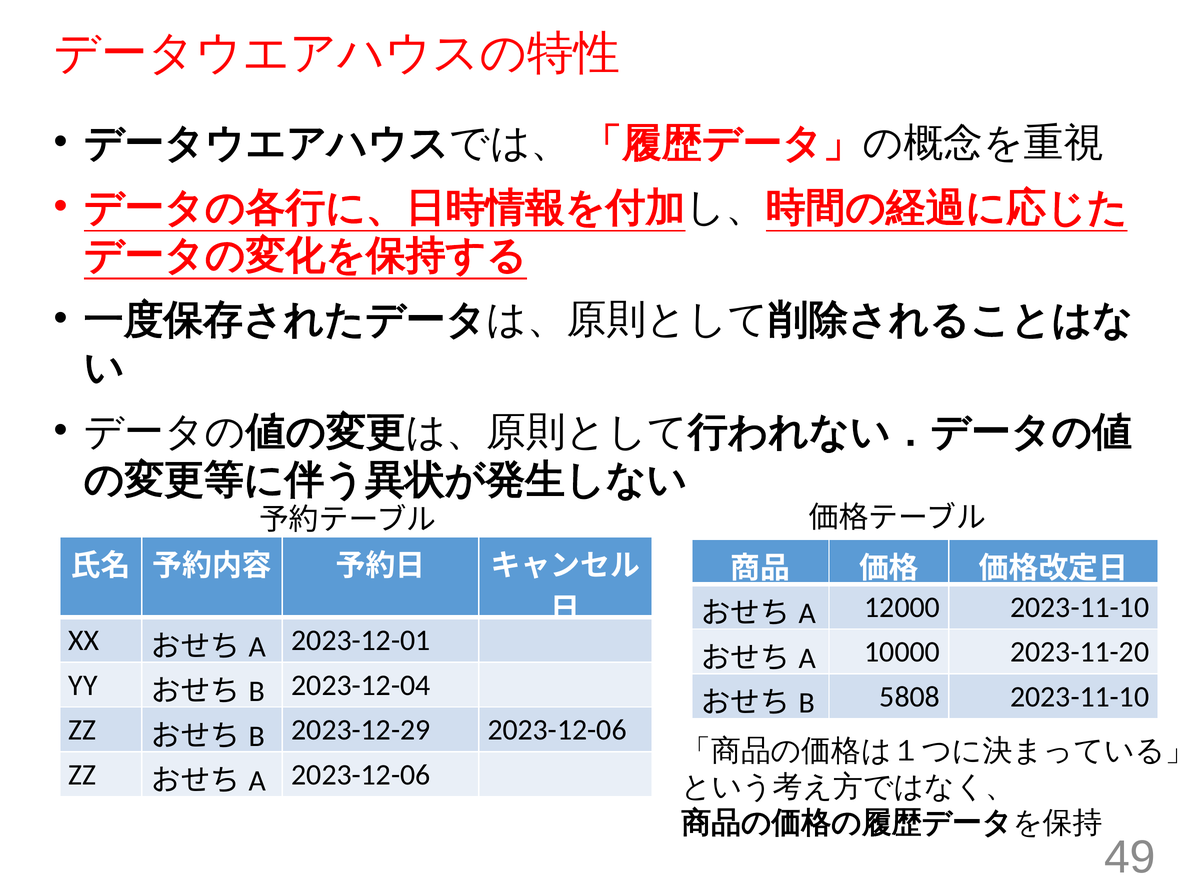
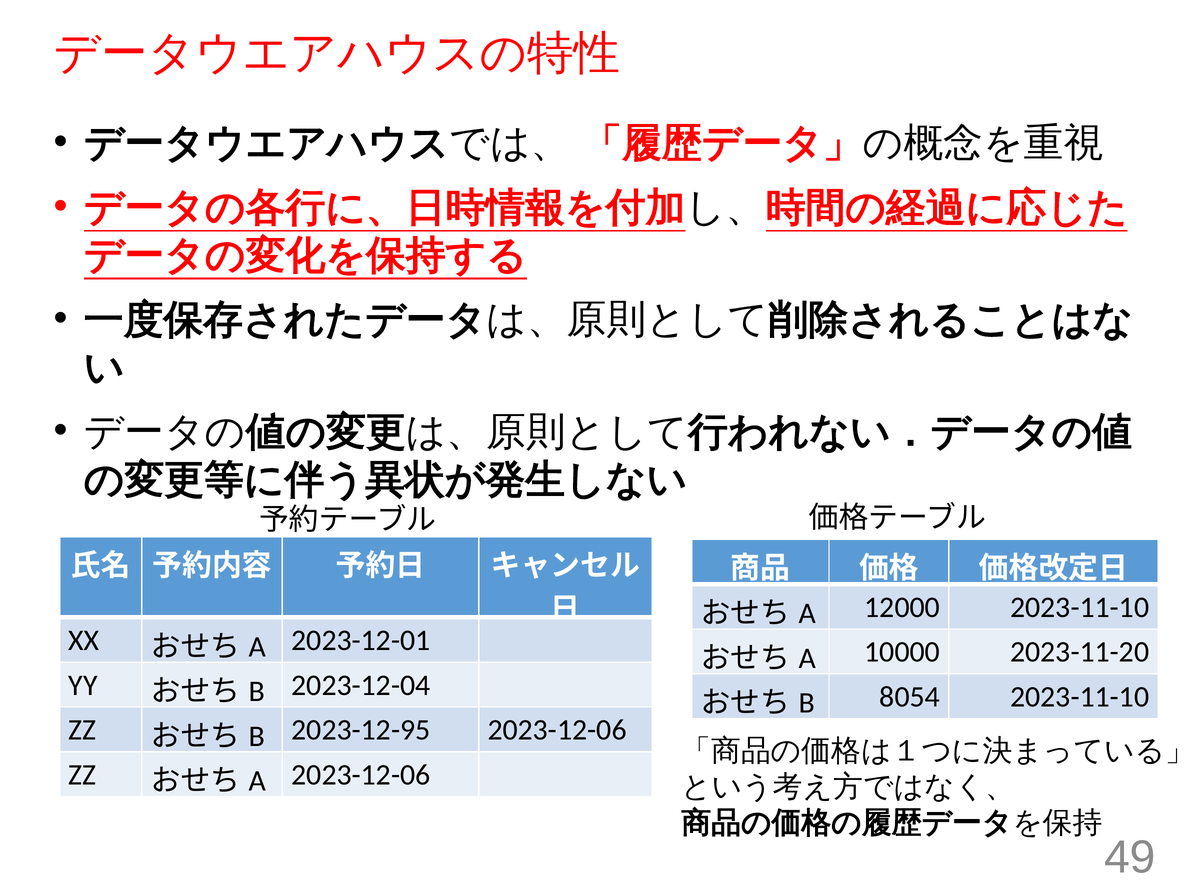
5808: 5808 -> 8054
2023-12-29: 2023-12-29 -> 2023-12-95
